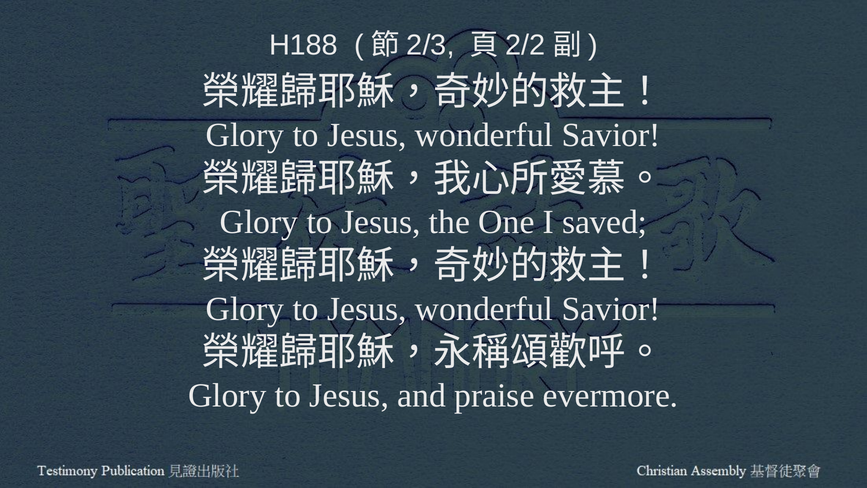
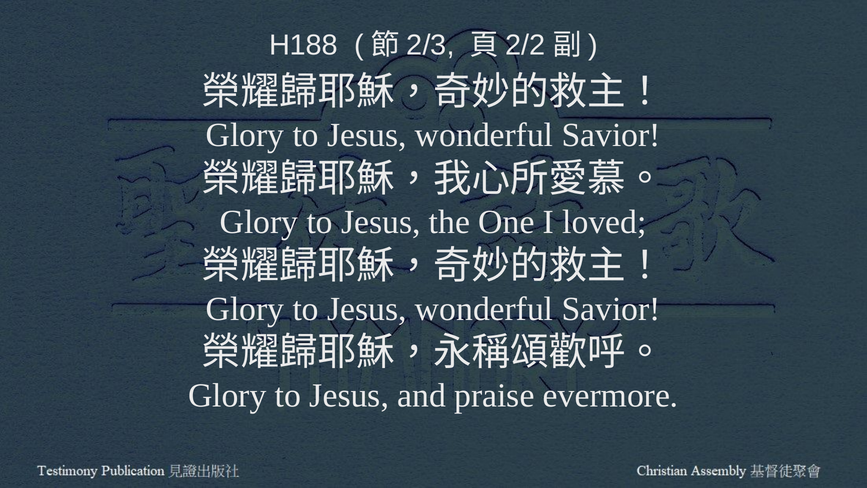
saved: saved -> loved
